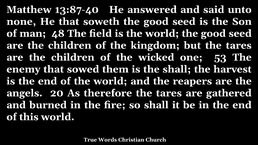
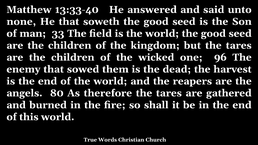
13:87-40: 13:87-40 -> 13:33-40
48: 48 -> 33
53: 53 -> 96
the shall: shall -> dead
20: 20 -> 80
